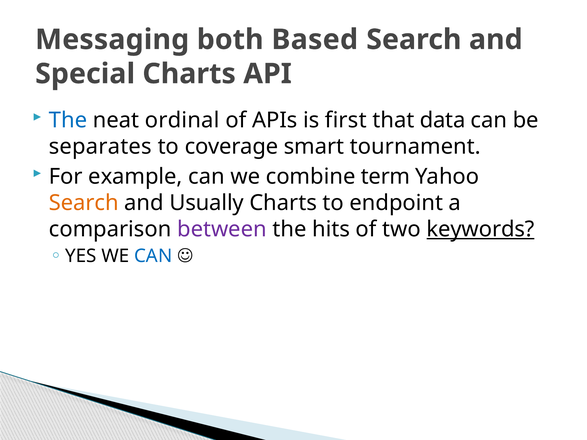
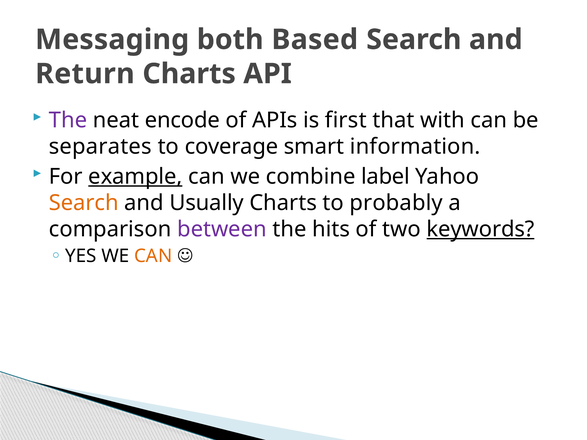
Special: Special -> Return
The at (68, 120) colour: blue -> purple
ordinal: ordinal -> encode
data: data -> with
tournament: tournament -> information
example underline: none -> present
term: term -> label
endpoint: endpoint -> probably
CAN at (153, 256) colour: blue -> orange
